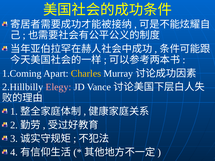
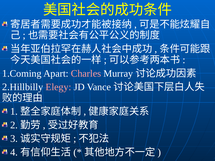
Charles colour: yellow -> pink
